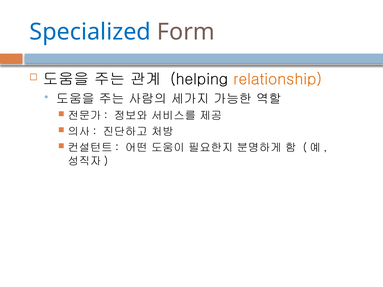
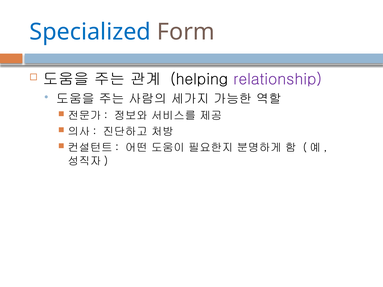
relationship colour: orange -> purple
